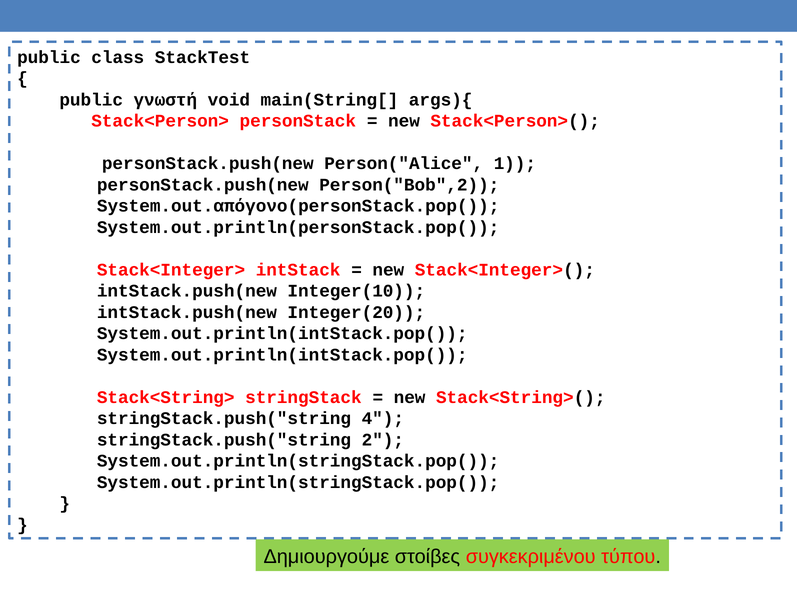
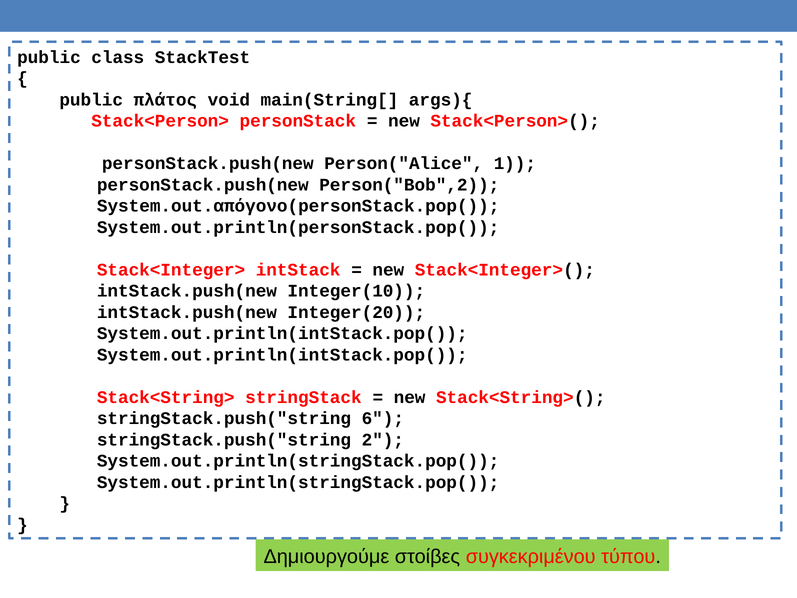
γνωστή: γνωστή -> πλάτος
4: 4 -> 6
